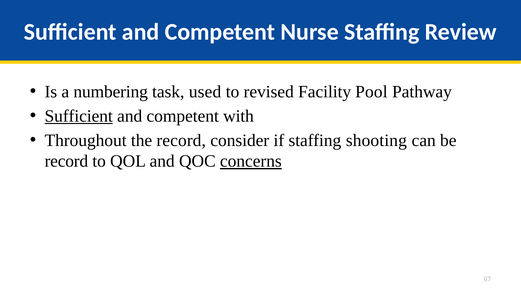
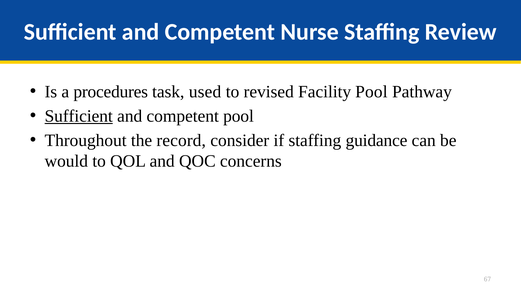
numbering: numbering -> procedures
competent with: with -> pool
shooting: shooting -> guidance
record at (66, 161): record -> would
concerns underline: present -> none
